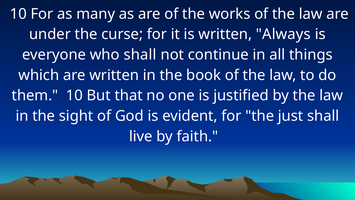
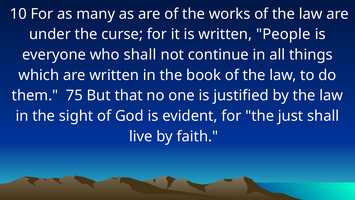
Always: Always -> People
them 10: 10 -> 75
